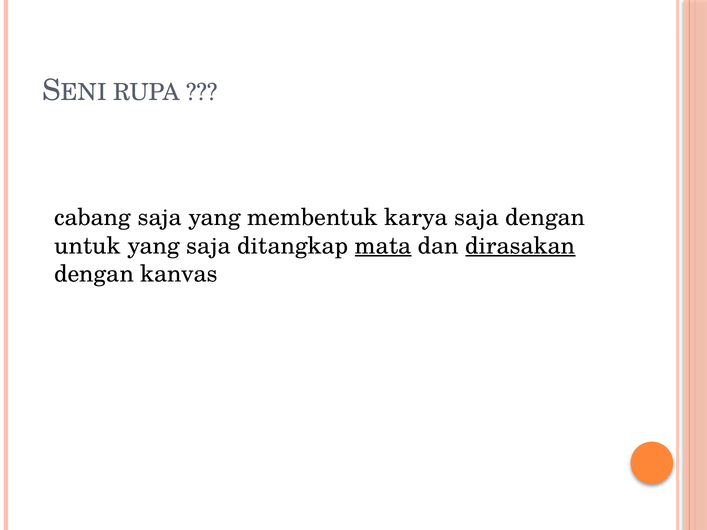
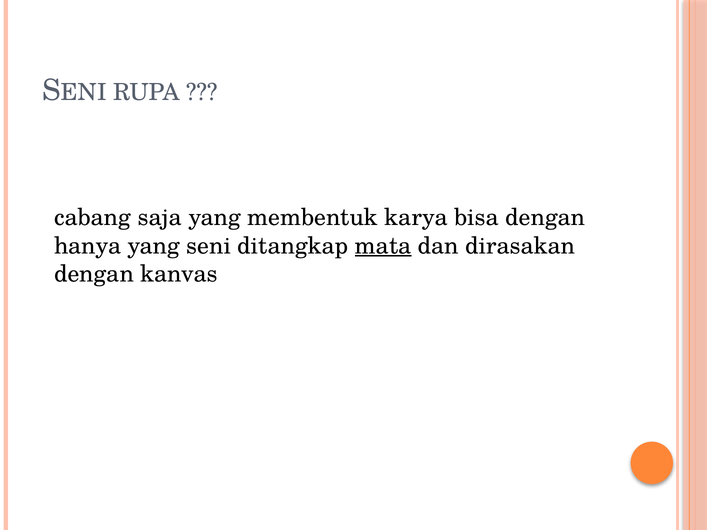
karya saja: saja -> bisa
untuk: untuk -> hanya
yang saja: saja -> seni
dirasakan underline: present -> none
